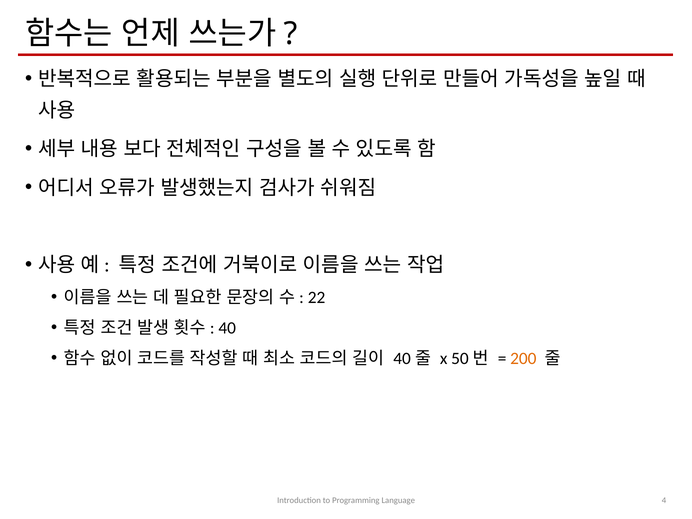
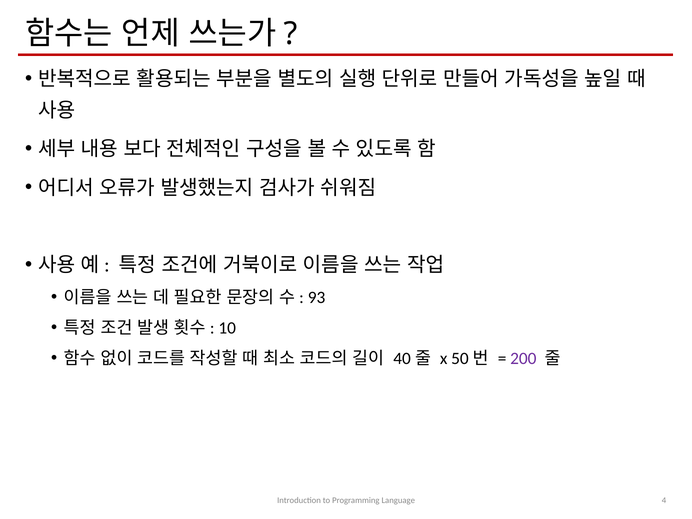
22: 22 -> 93
40: 40 -> 10
200 colour: orange -> purple
